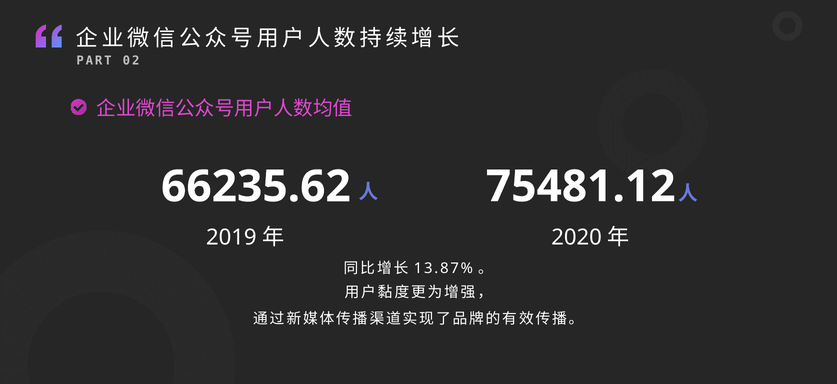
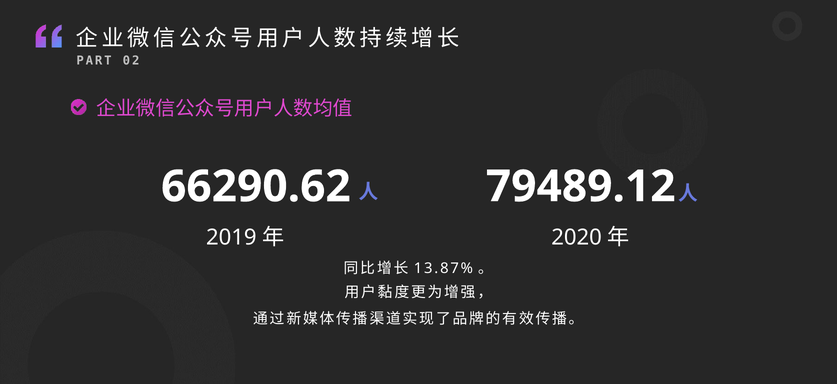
66235.62: 66235.62 -> 66290.62
75481.12: 75481.12 -> 79489.12
